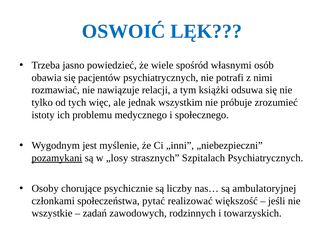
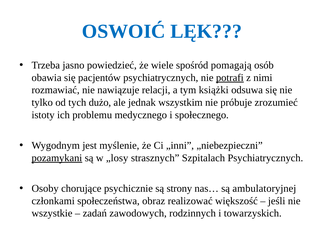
własnymi: własnymi -> pomagają
potrafi underline: none -> present
więc: więc -> dużo
liczby: liczby -> strony
pytać: pytać -> obraz
